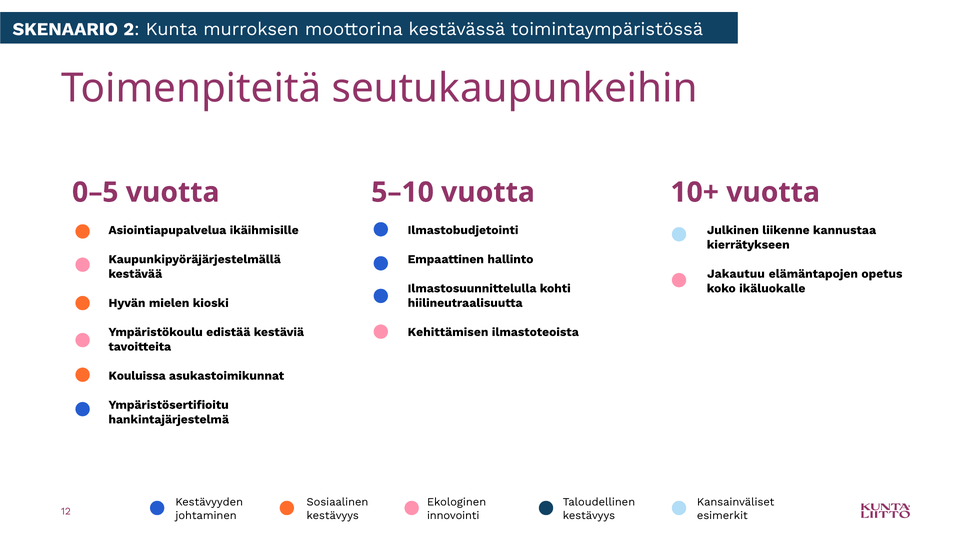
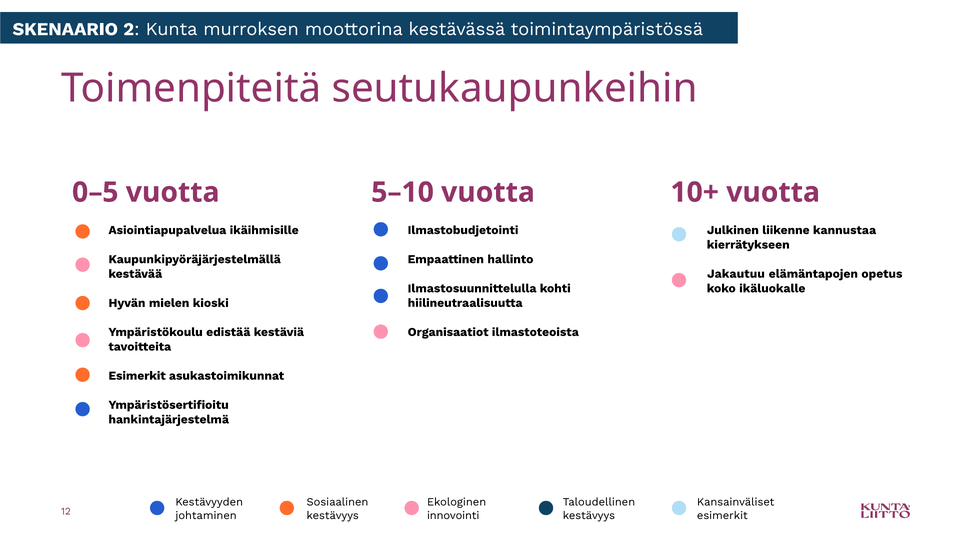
Kehittämisen: Kehittämisen -> Organisaatiot
Kouluissa at (137, 376): Kouluissa -> Esimerkit
